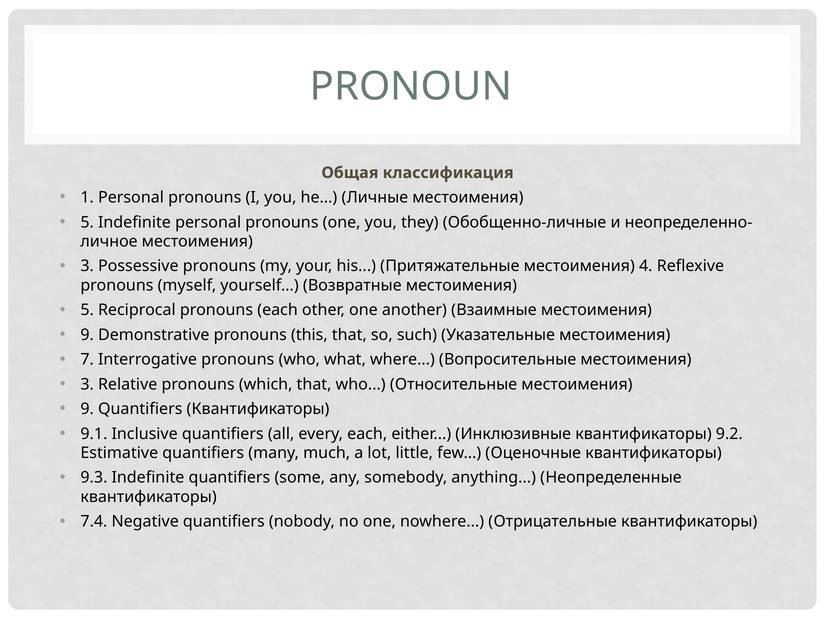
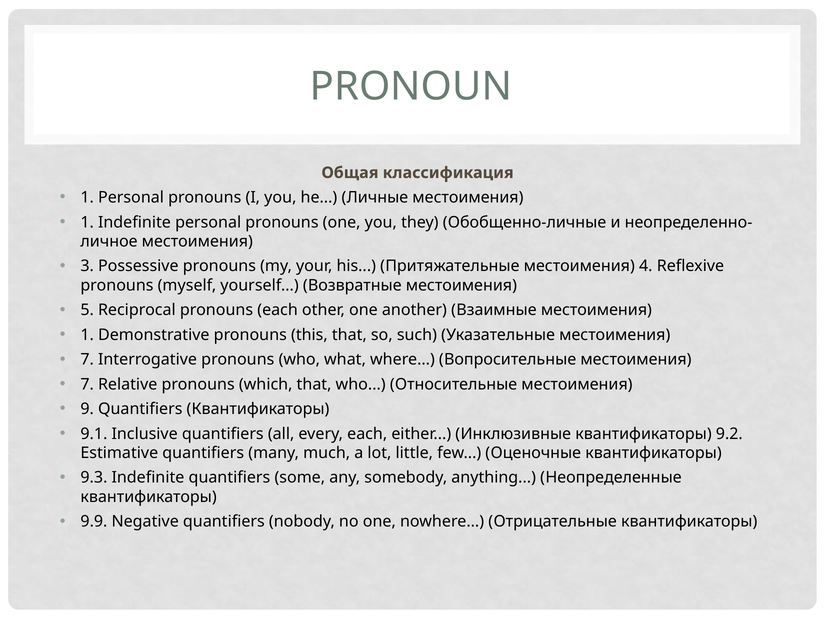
5 at (87, 222): 5 -> 1
9 at (87, 335): 9 -> 1
3 at (87, 385): 3 -> 7
7.4: 7.4 -> 9.9
